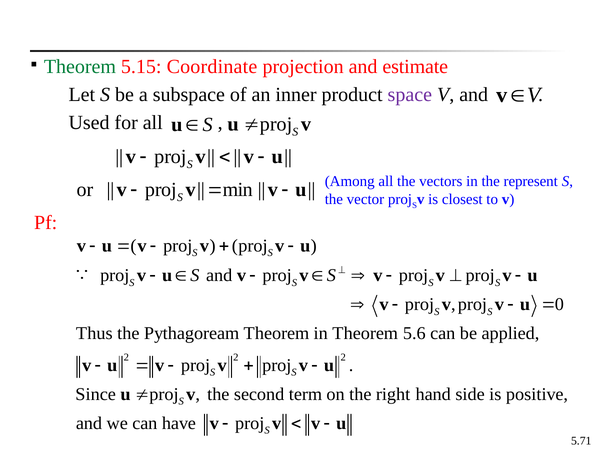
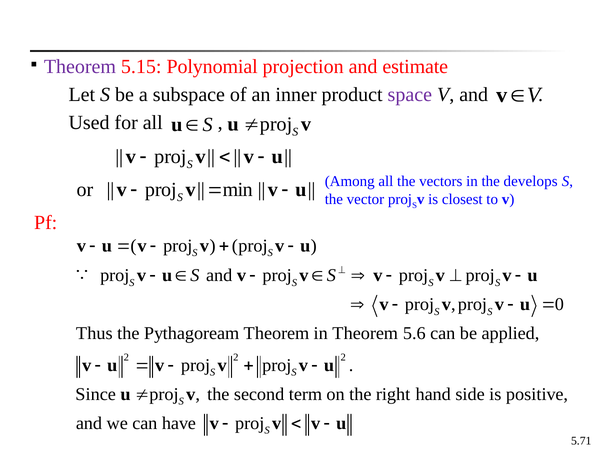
Theorem at (80, 67) colour: green -> purple
Coordinate: Coordinate -> Polynomial
represent: represent -> develops
